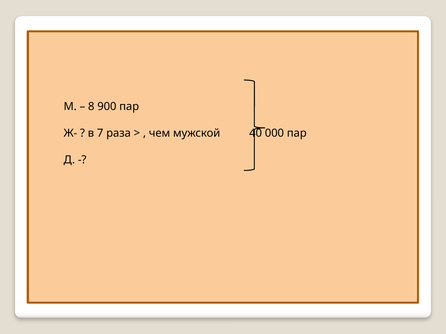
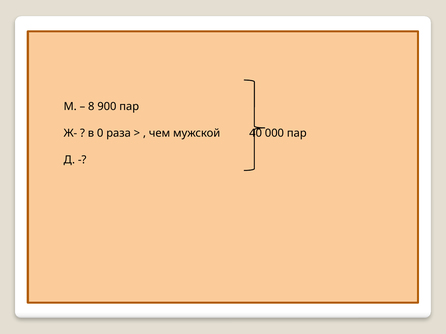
7: 7 -> 0
